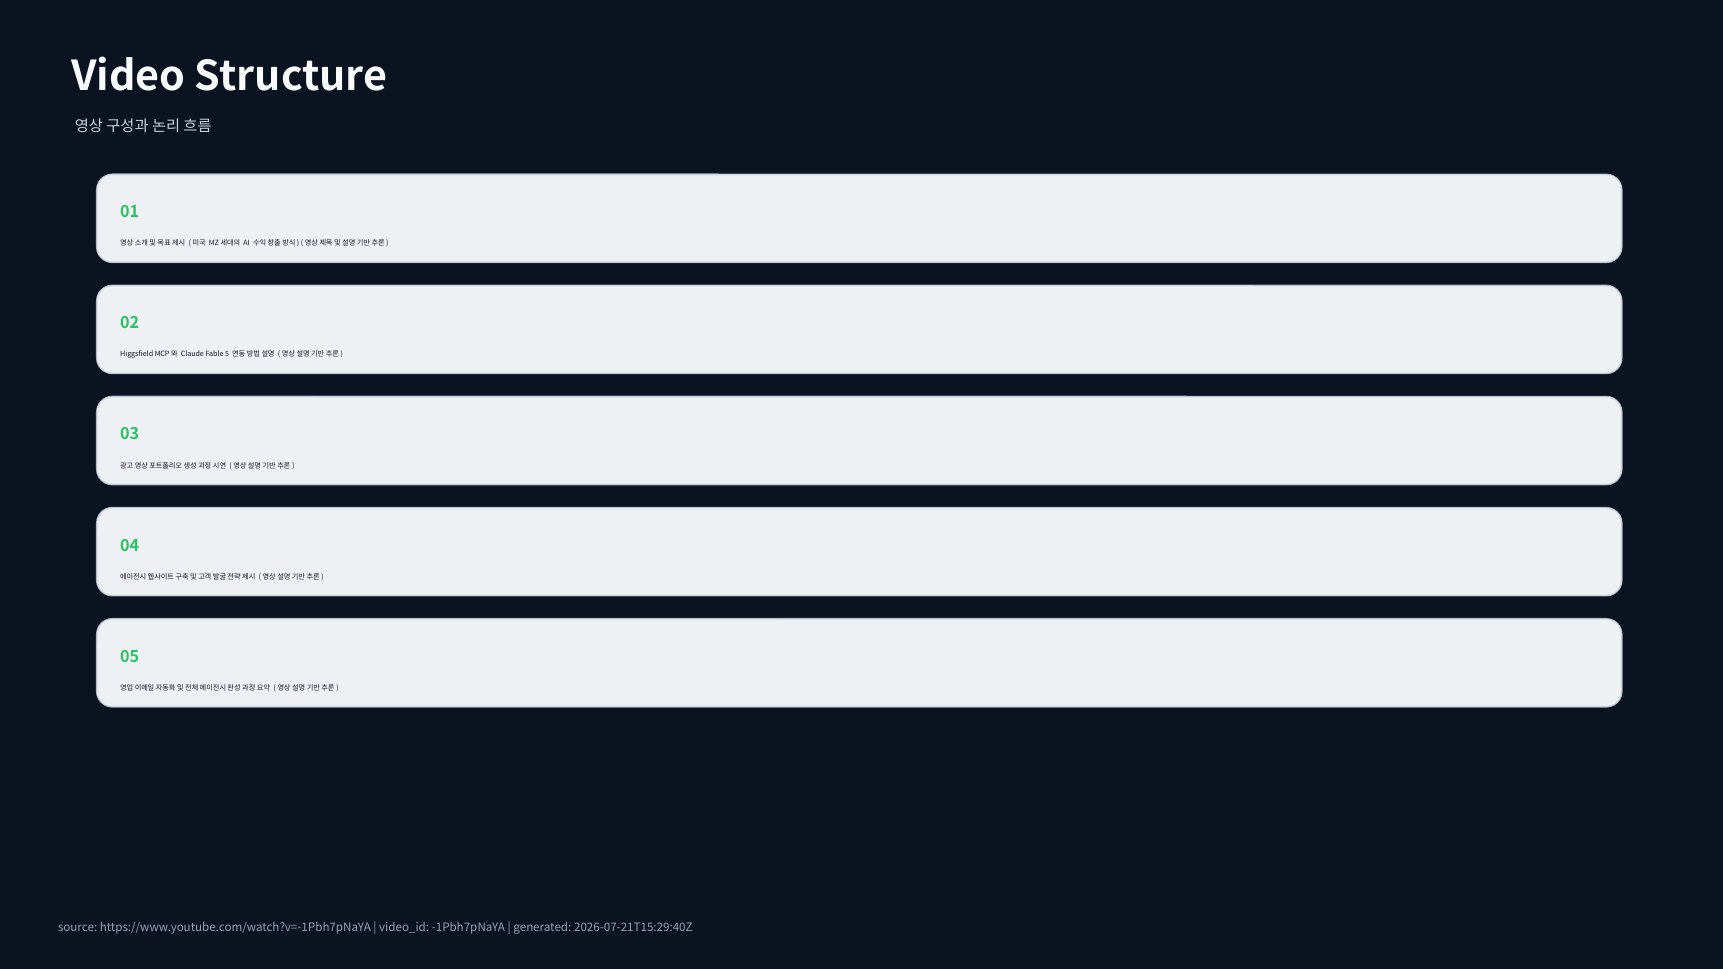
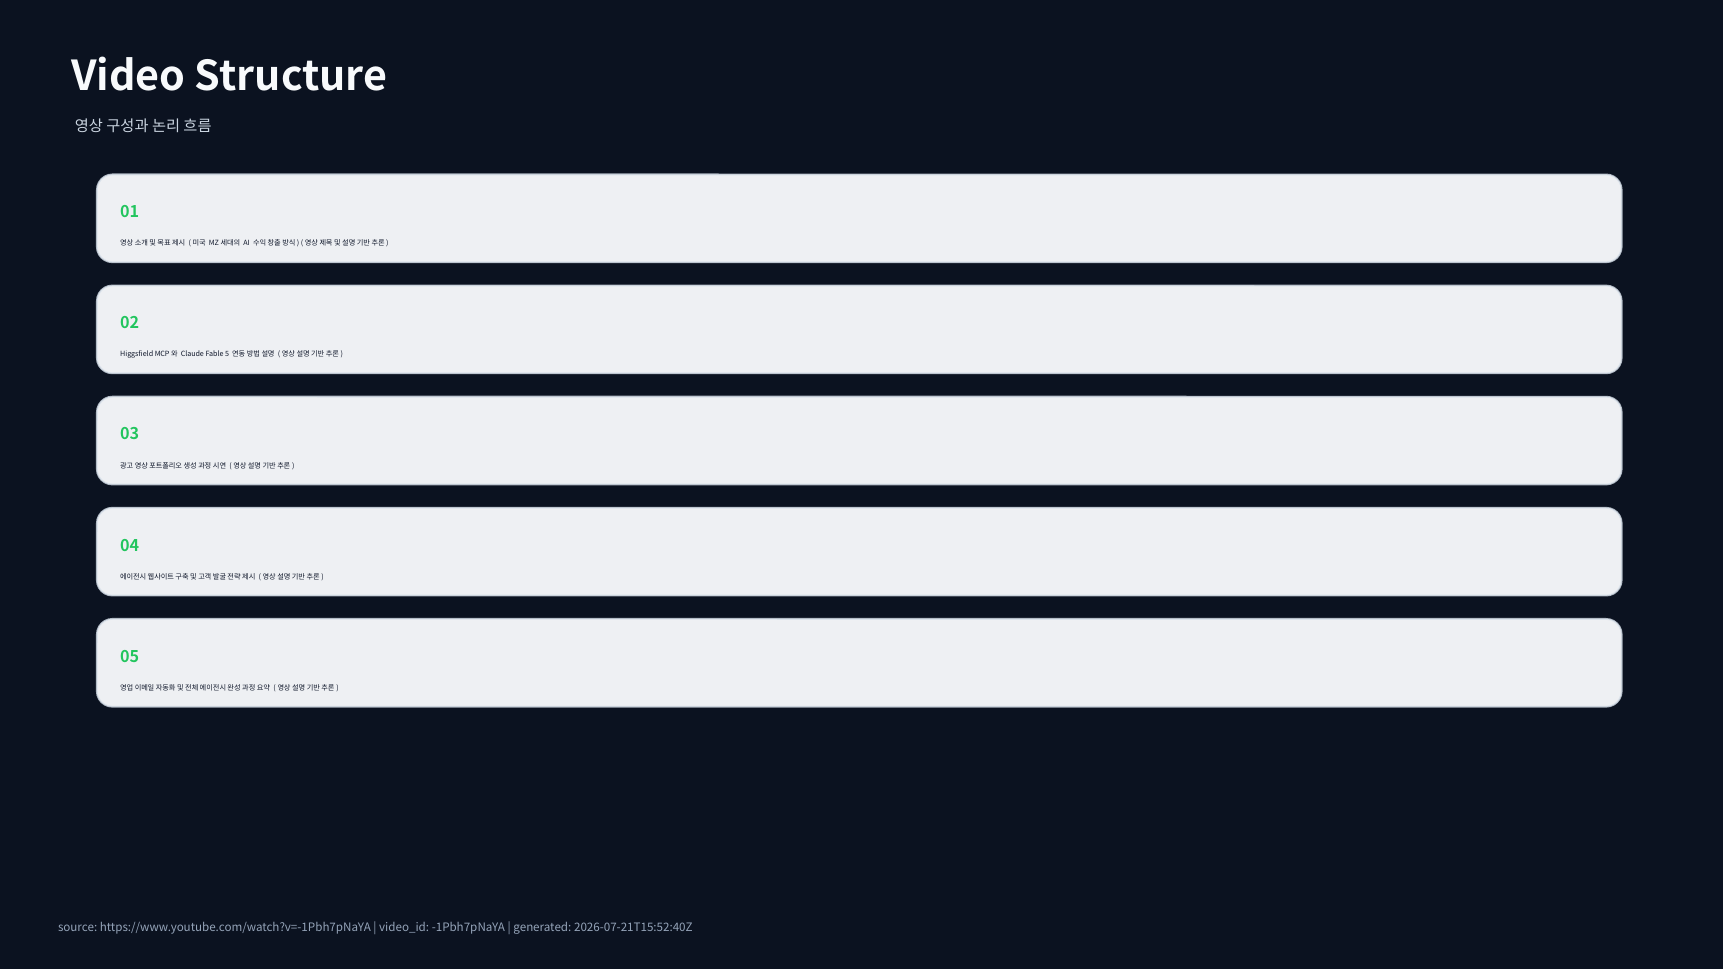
2026-07-21T15:29:40Z: 2026-07-21T15:29:40Z -> 2026-07-21T15:52:40Z
